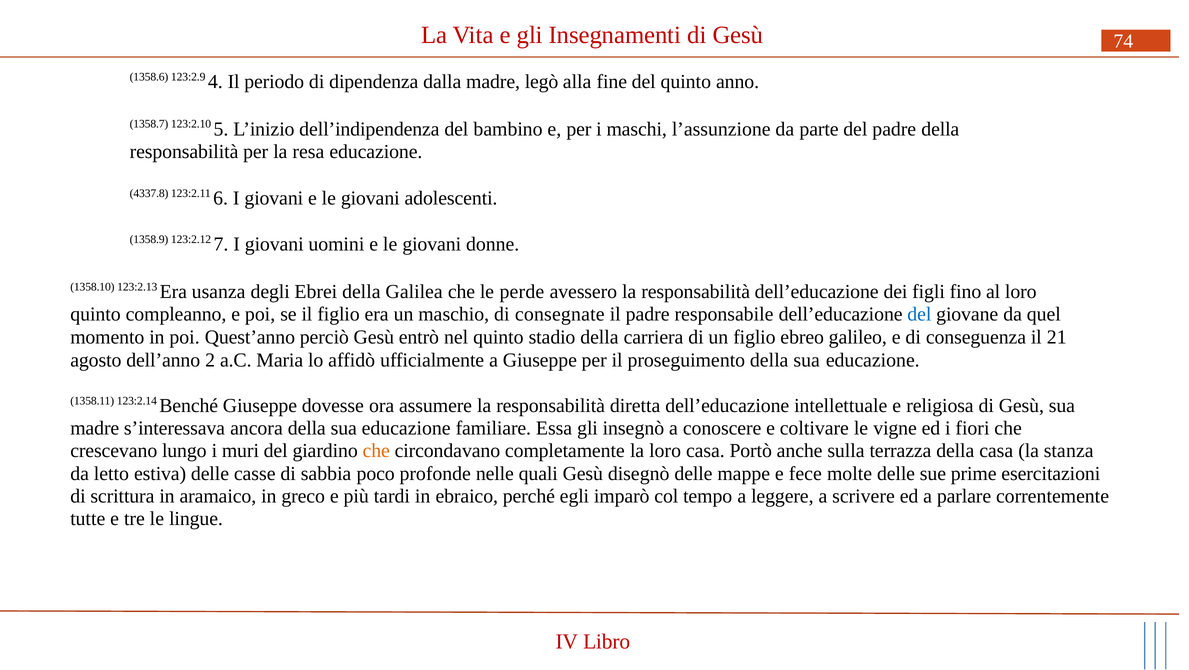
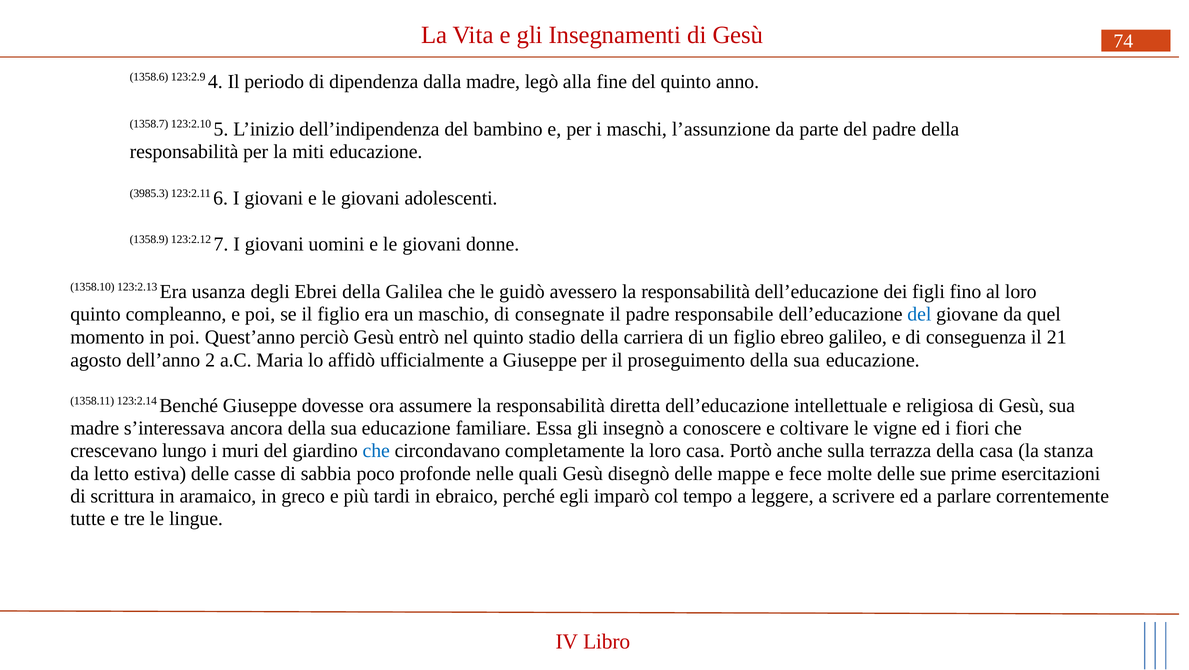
resa: resa -> miti
4337.8: 4337.8 -> 3985.3
perde: perde -> guidò
che at (376, 451) colour: orange -> blue
